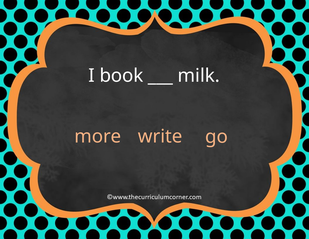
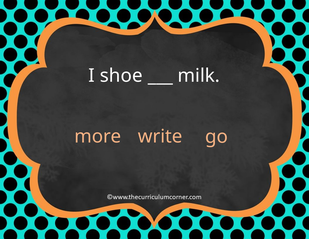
book: book -> shoe
